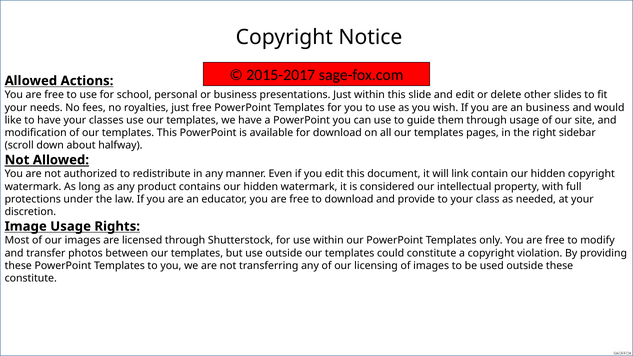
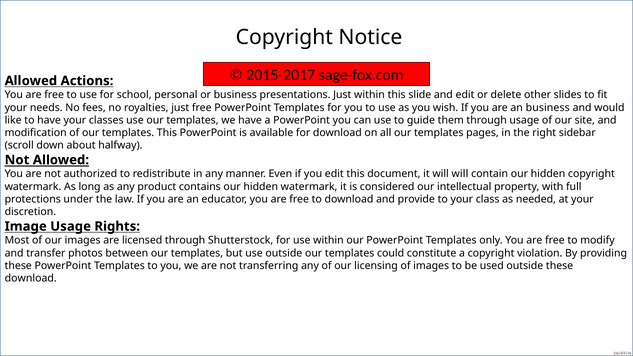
will link: link -> will
constitute at (31, 278): constitute -> download
